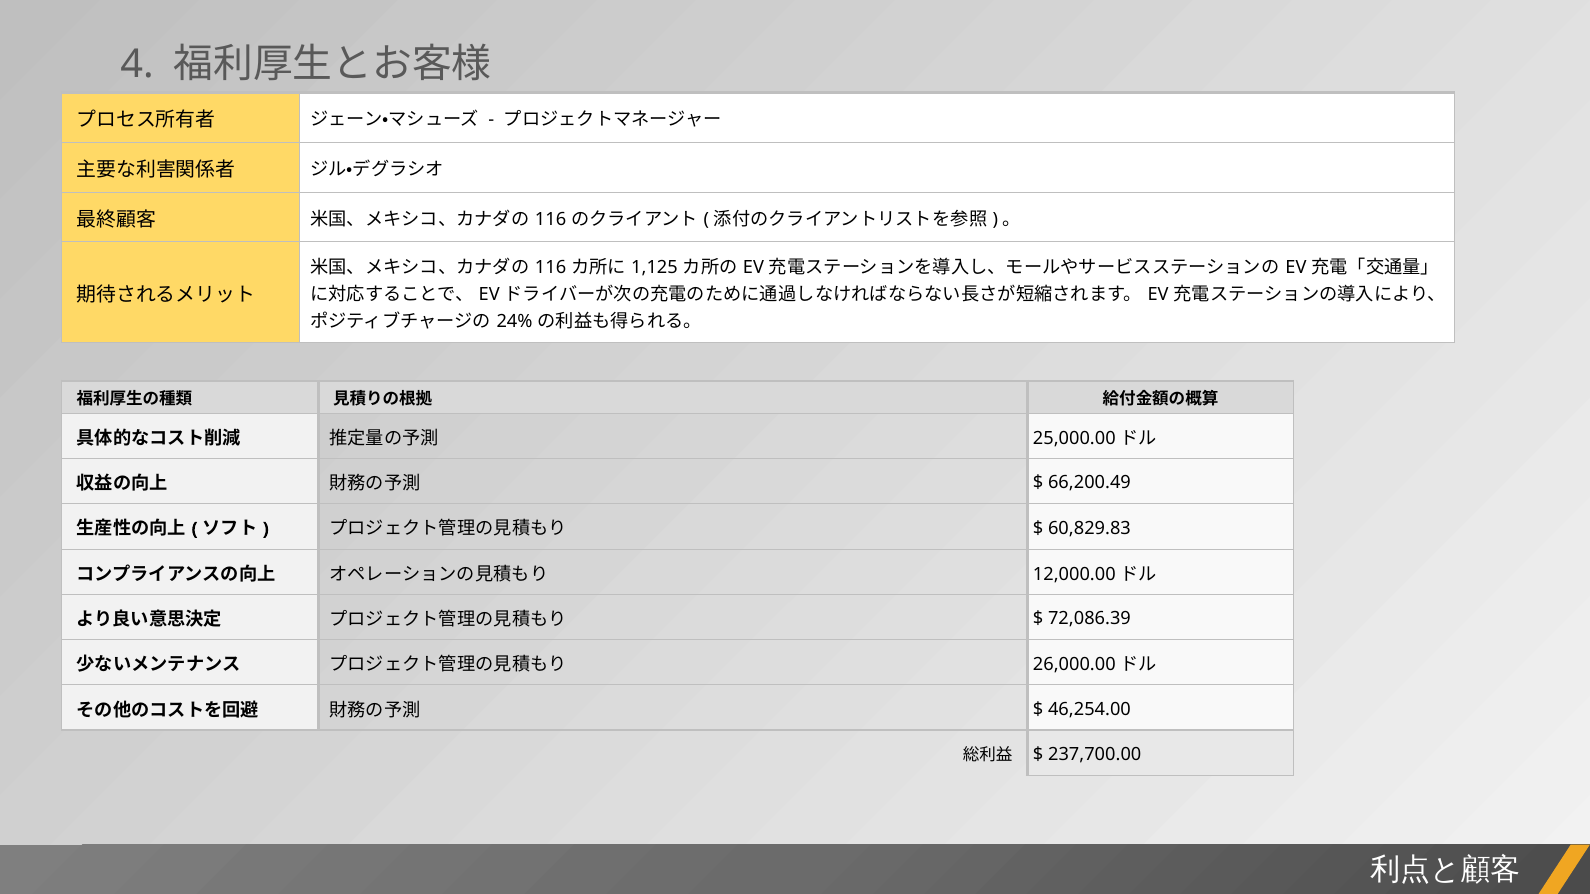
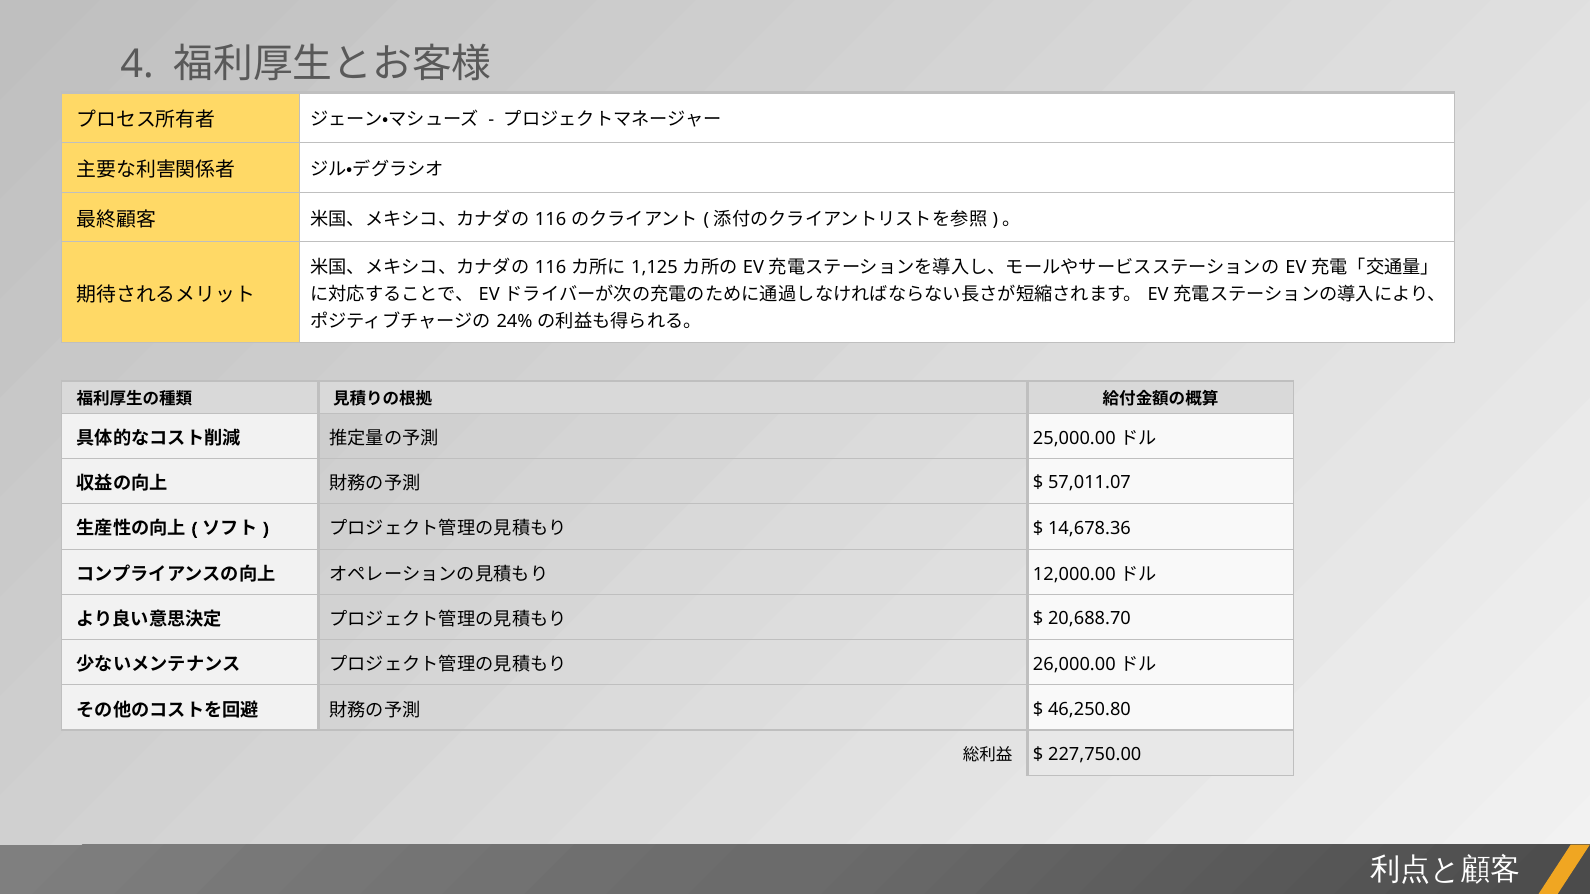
66,200.49: 66,200.49 -> 57,011.07
60,829.83: 60,829.83 -> 14,678.36
72,086.39: 72,086.39 -> 20,688.70
46,254.00: 46,254.00 -> 46,250.80
237,700.00: 237,700.00 -> 227,750.00
